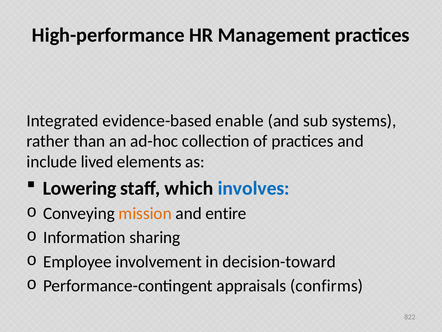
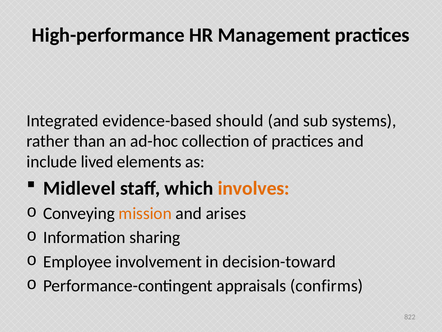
enable: enable -> should
Lowering: Lowering -> Midlevel
involves colour: blue -> orange
entire: entire -> arises
